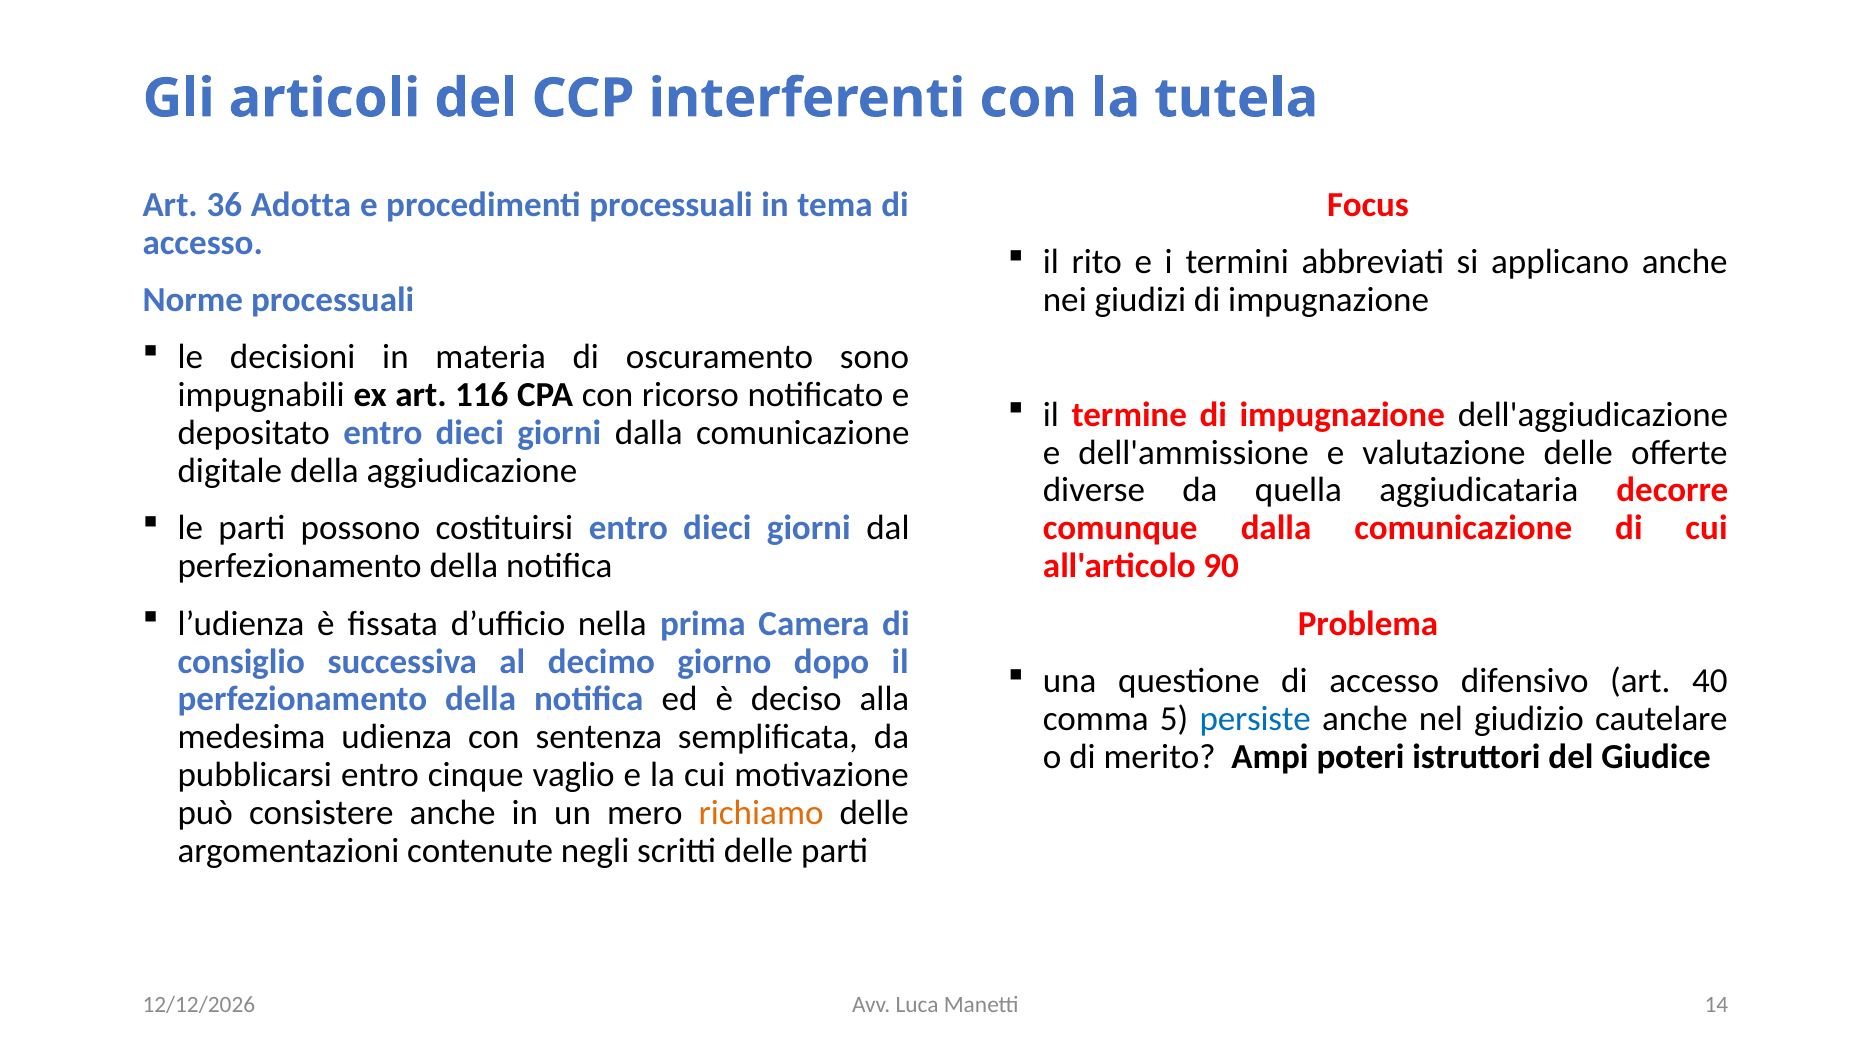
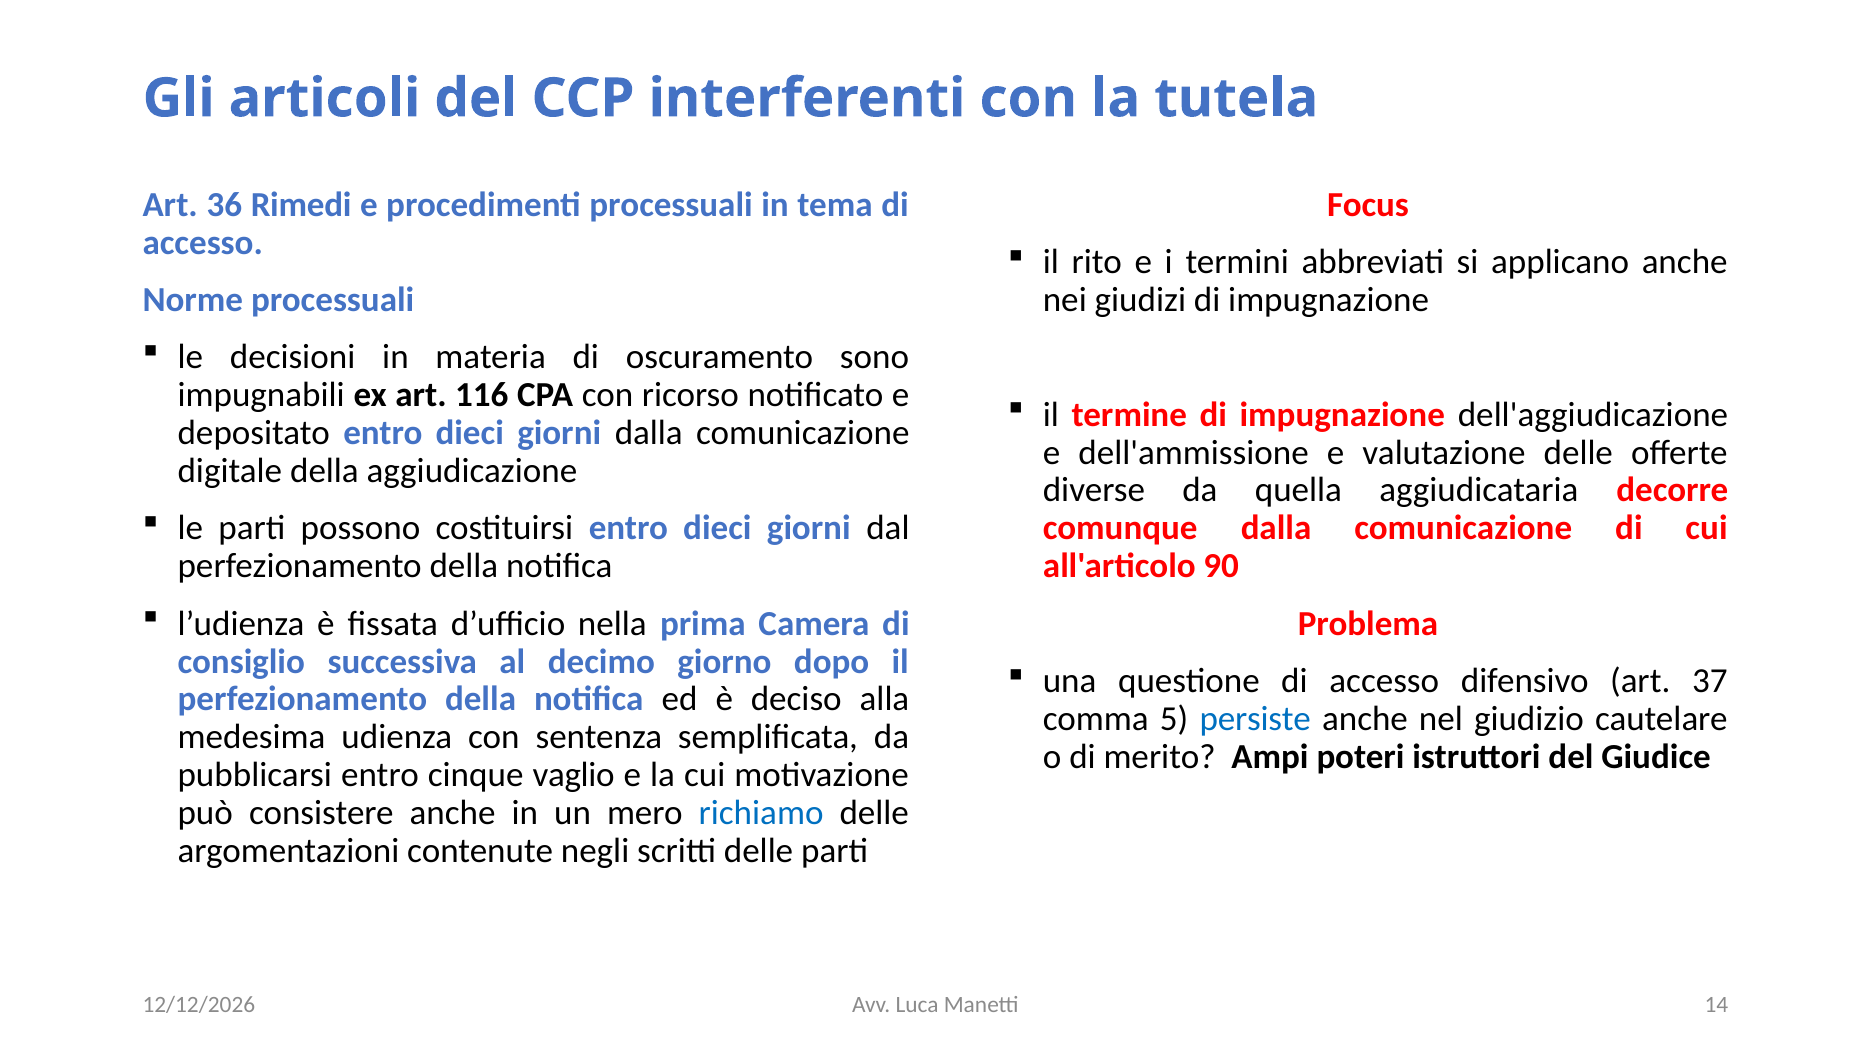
Adotta: Adotta -> Rimedi
40: 40 -> 37
richiamo colour: orange -> blue
